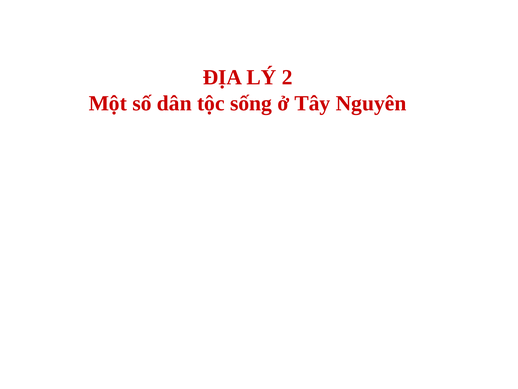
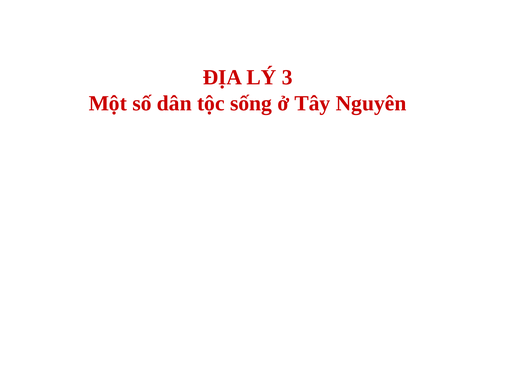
2: 2 -> 3
